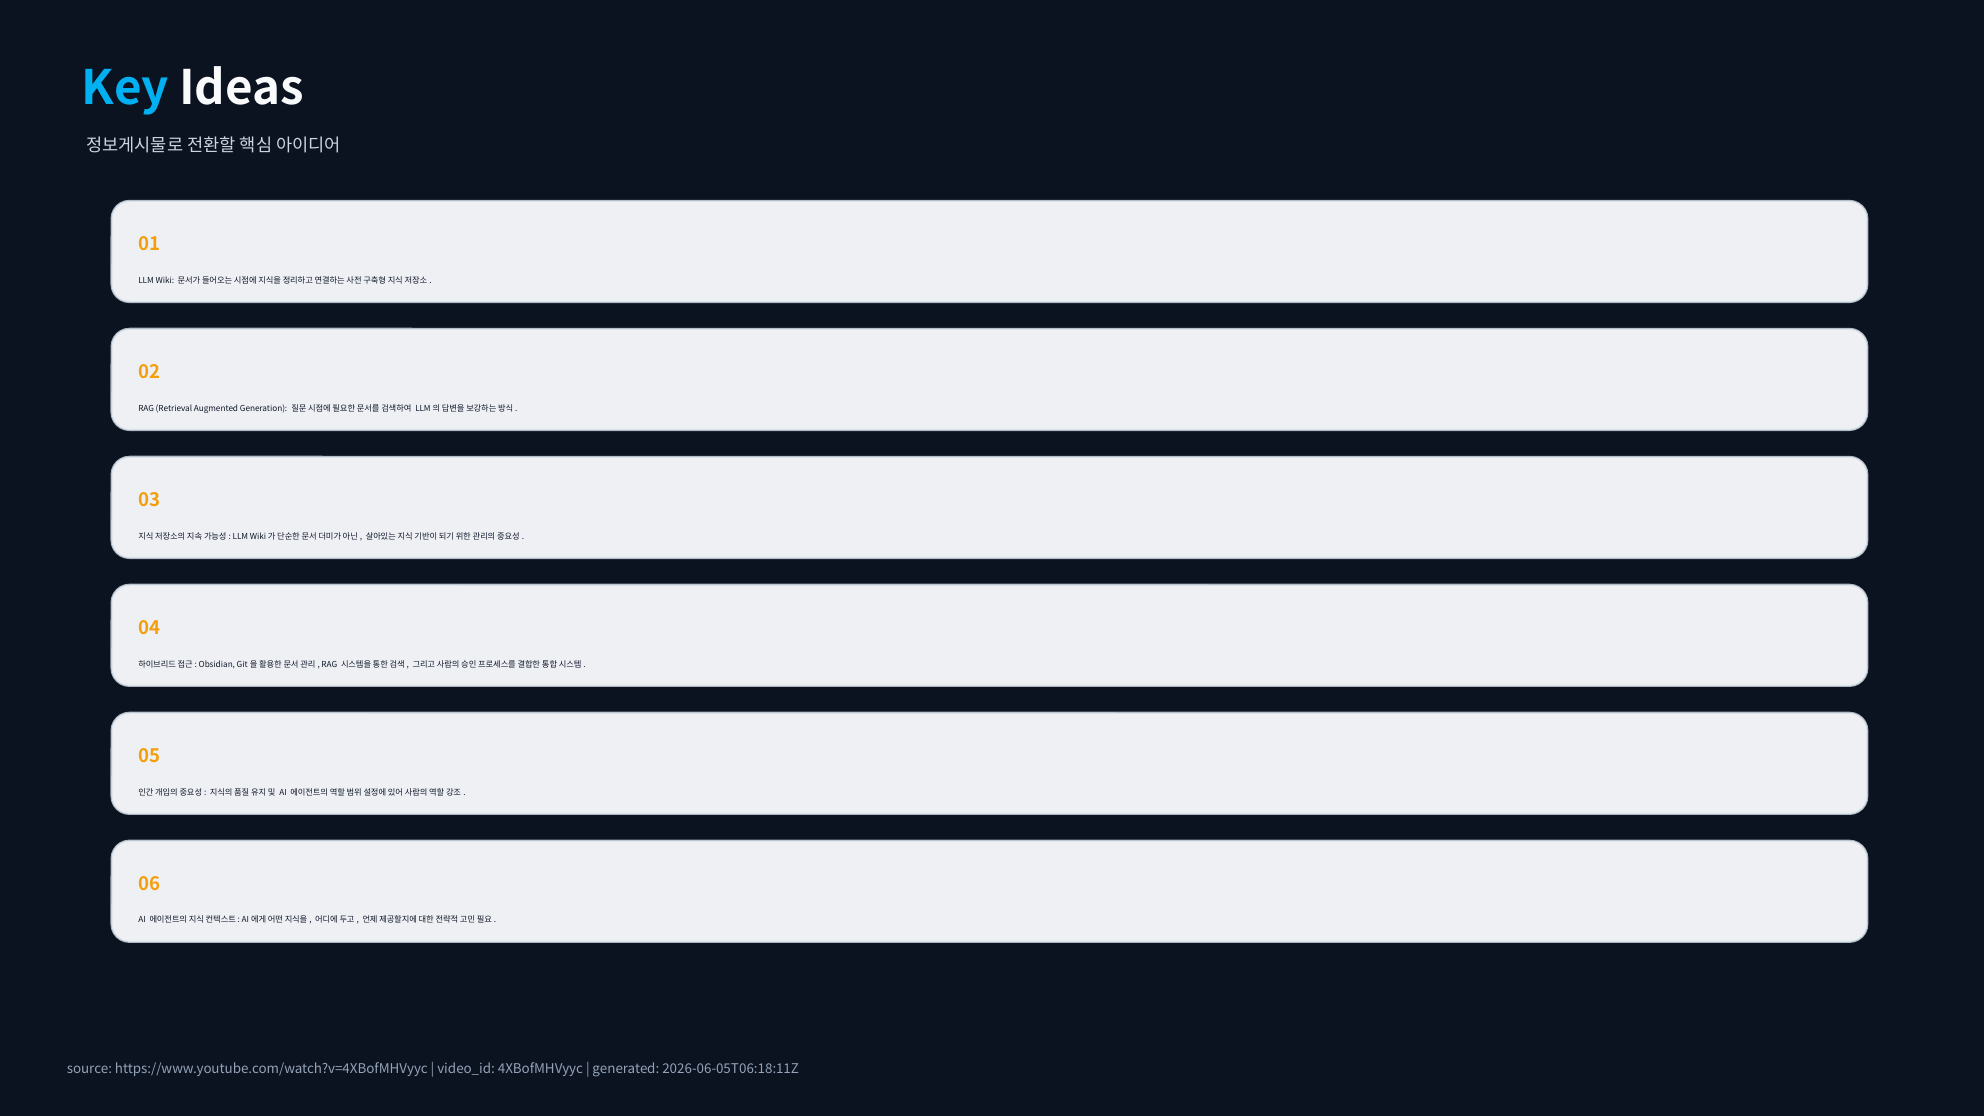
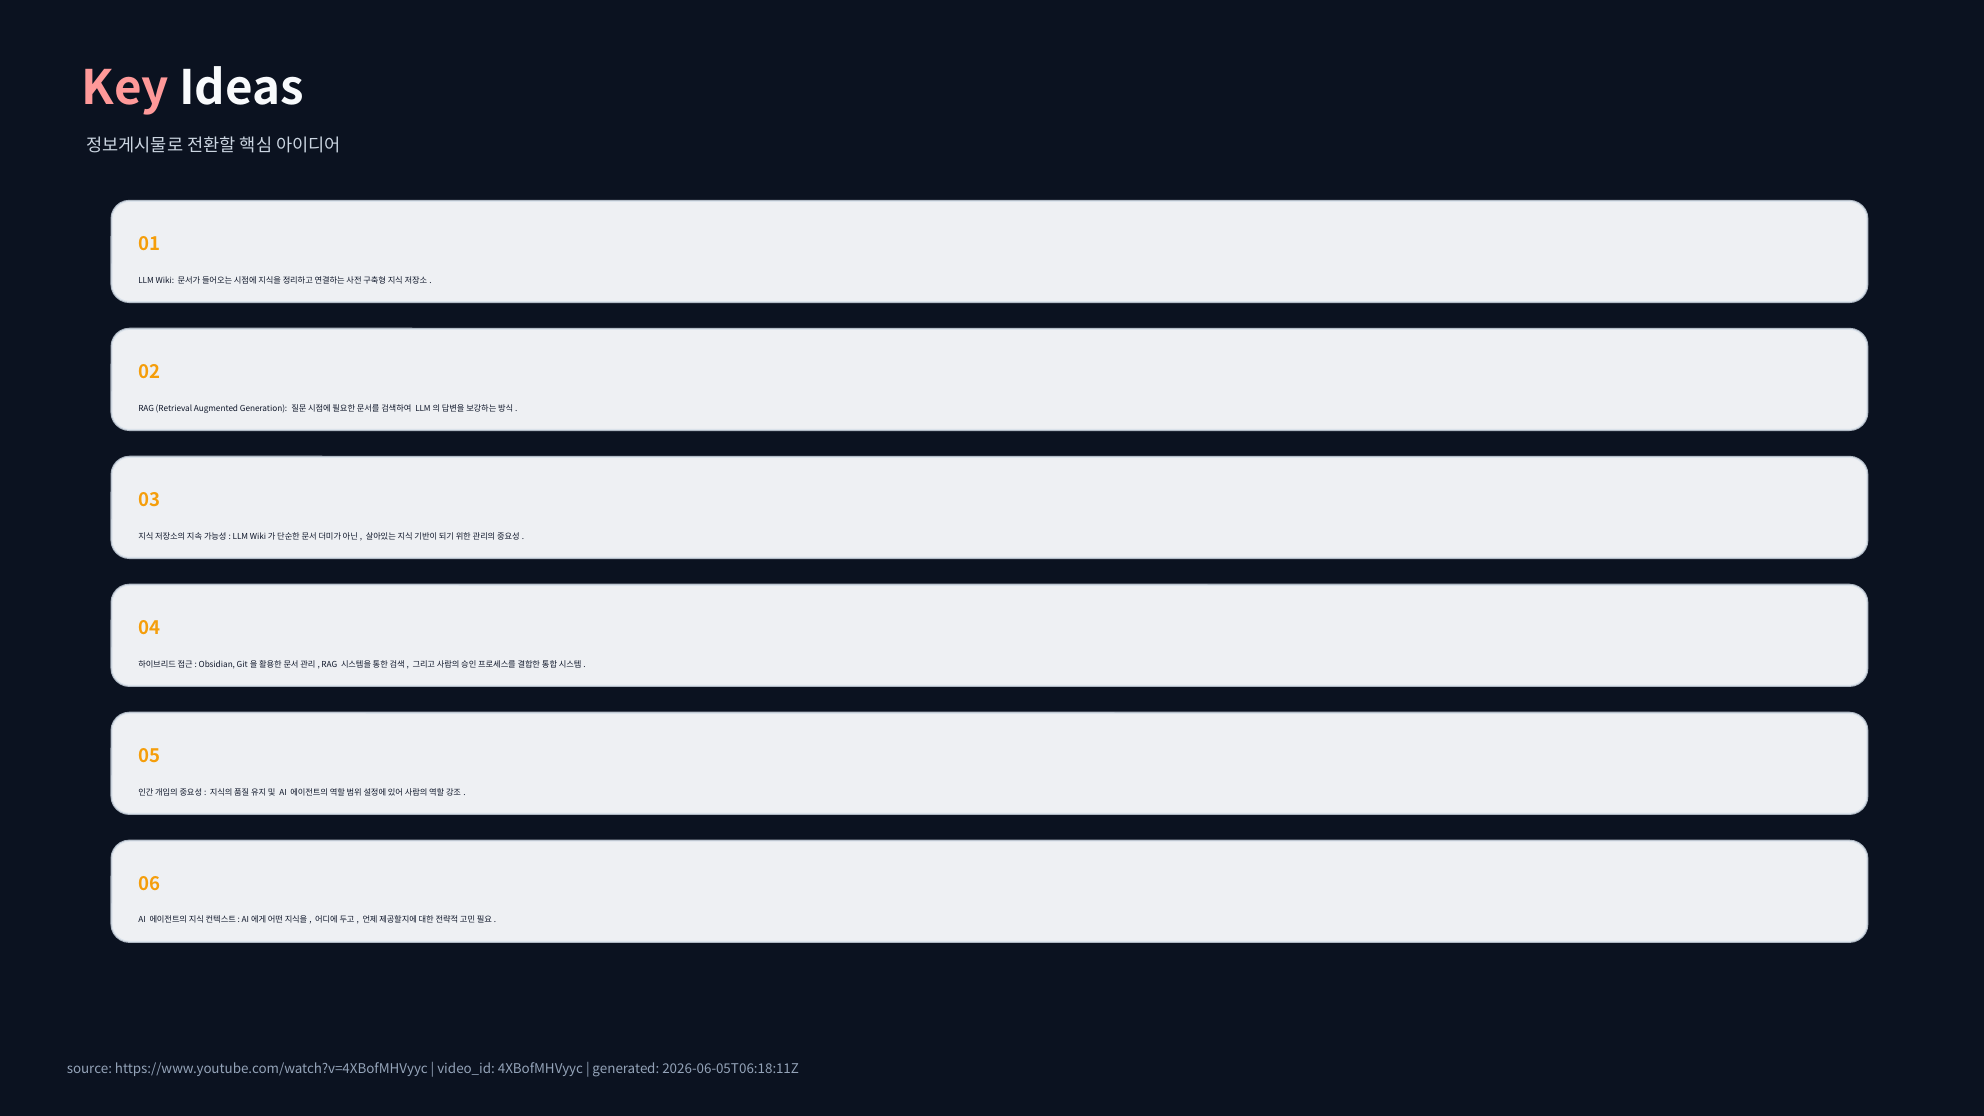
Key colour: light blue -> pink
